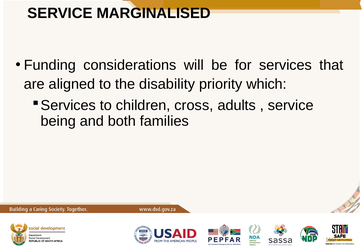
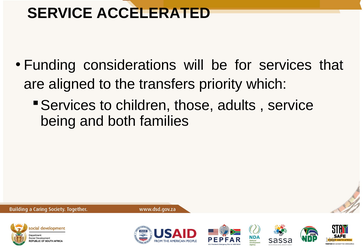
MARGINALISED: MARGINALISED -> ACCELERATED
disability: disability -> transfers
cross: cross -> those
